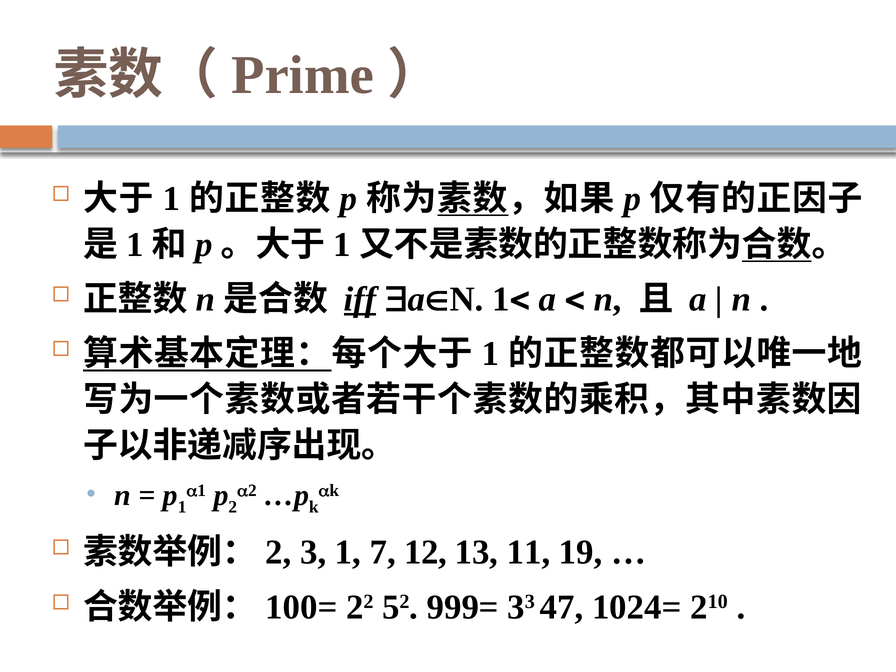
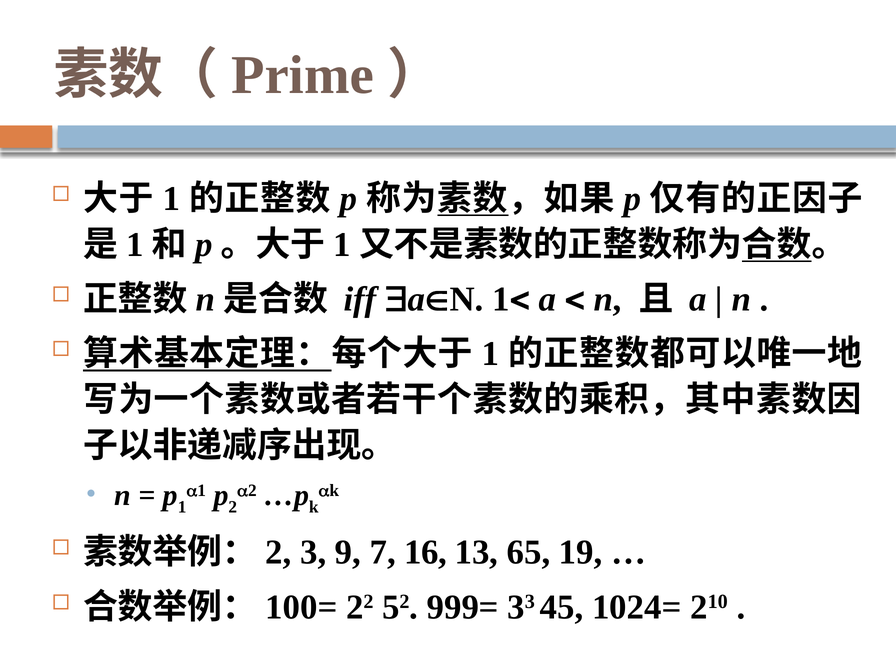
iff underline: present -> none
3 1: 1 -> 9
12: 12 -> 16
11: 11 -> 65
47: 47 -> 45
